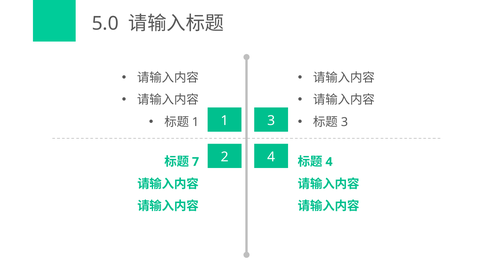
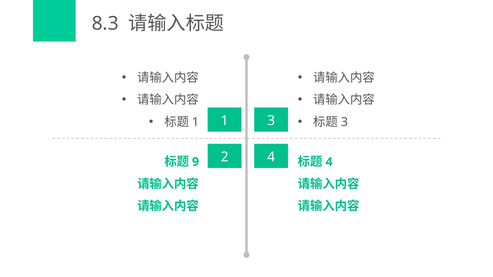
5.0: 5.0 -> 8.3
7: 7 -> 9
